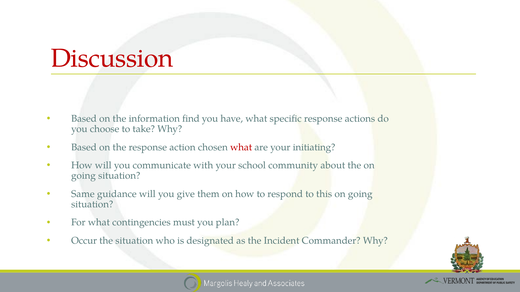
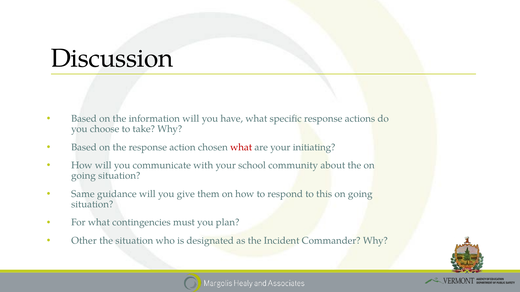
Discussion colour: red -> black
information find: find -> will
Occur: Occur -> Other
